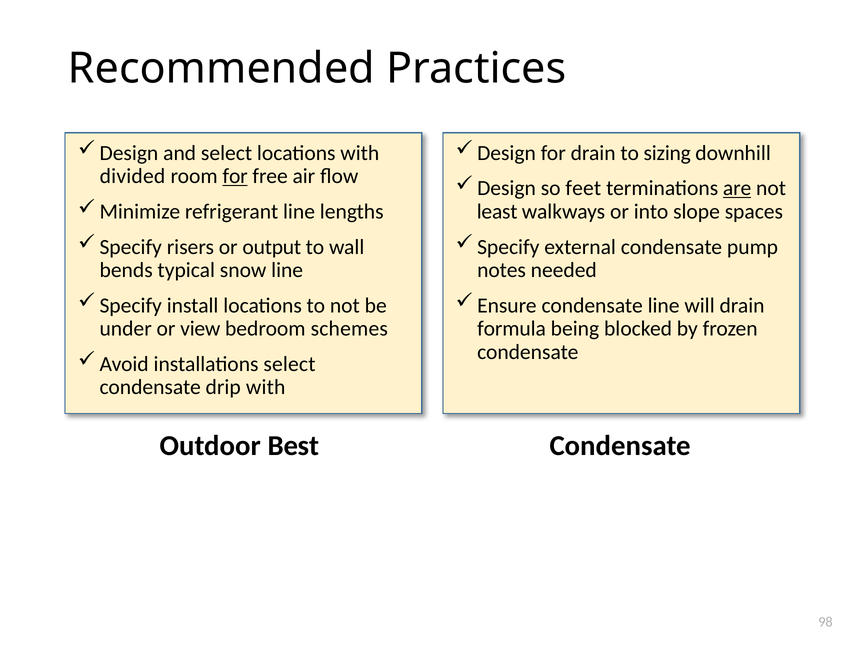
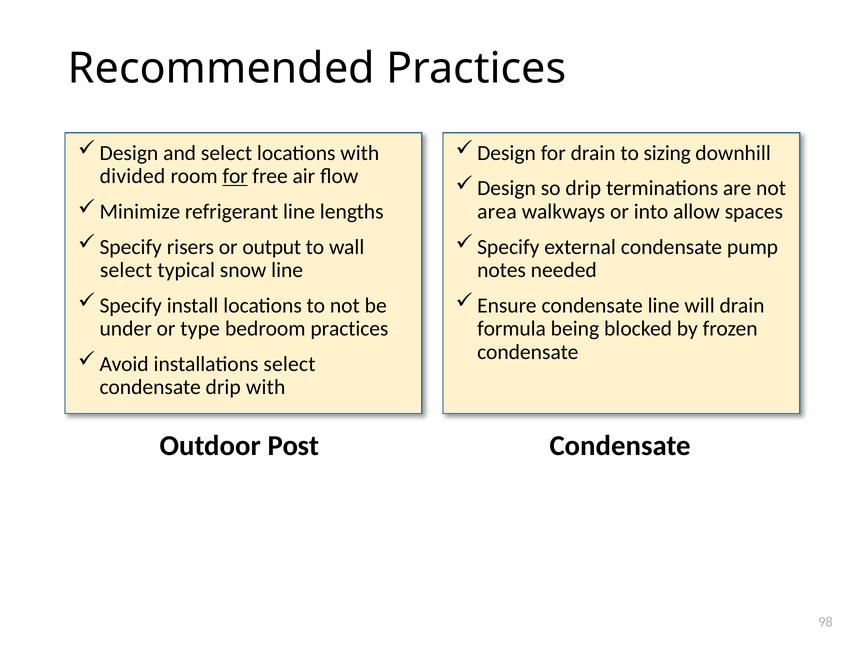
so feet: feet -> drip
are underline: present -> none
least: least -> area
slope: slope -> allow
bends at (126, 270): bends -> select
view: view -> type
bedroom schemes: schemes -> practices
Best: Best -> Post
